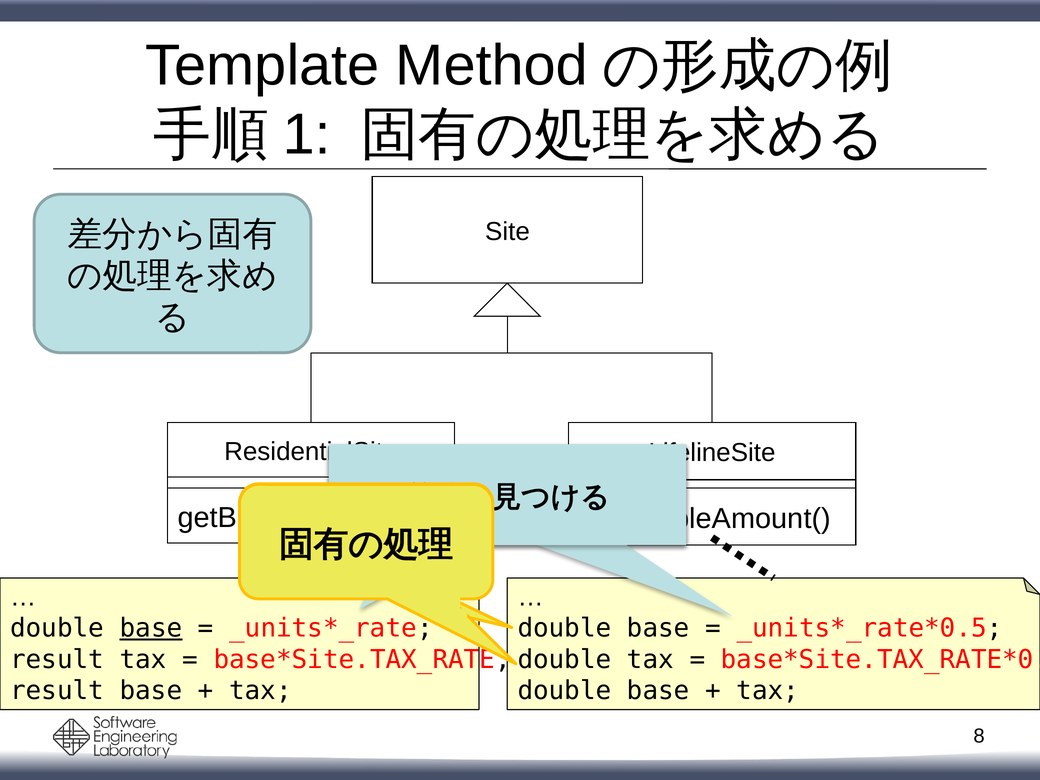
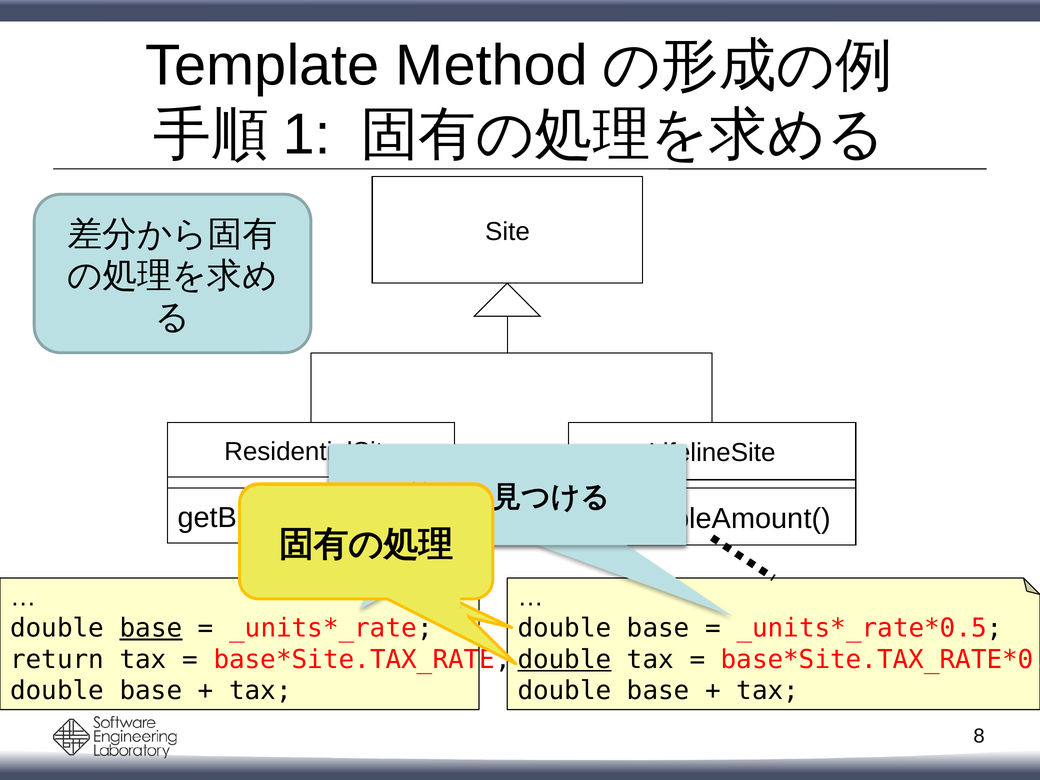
result at (57, 660): result -> return
double at (564, 660) underline: none -> present
result at (57, 691): result -> double
